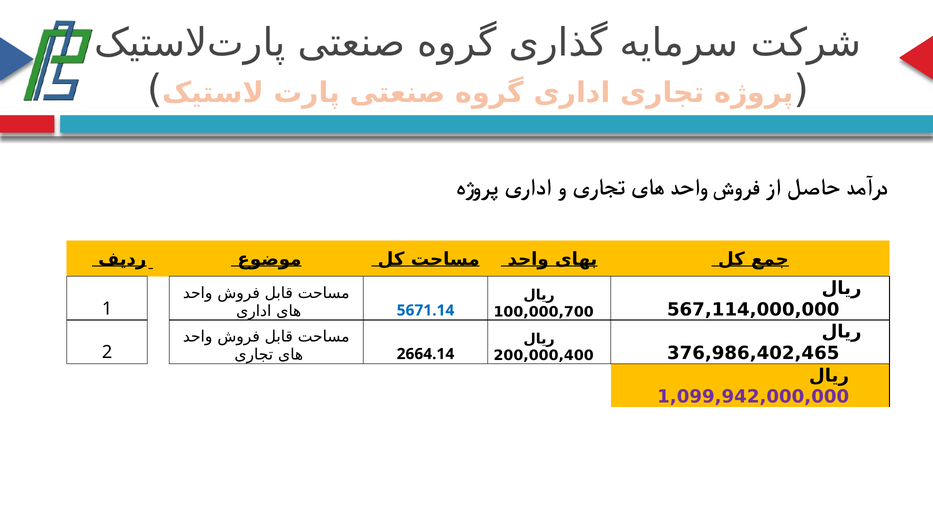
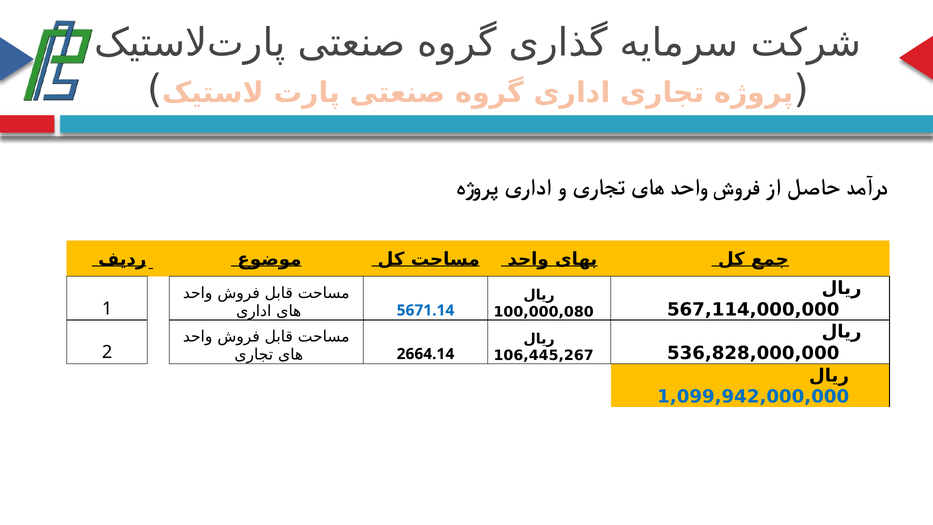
100,000,700: 100,000,700 -> 100,000,080
376,986,402,465: 376,986,402,465 -> 536,828,000,000
200,000,400: 200,000,400 -> 106,445,267
1,099,942,000,000 colour: purple -> blue
